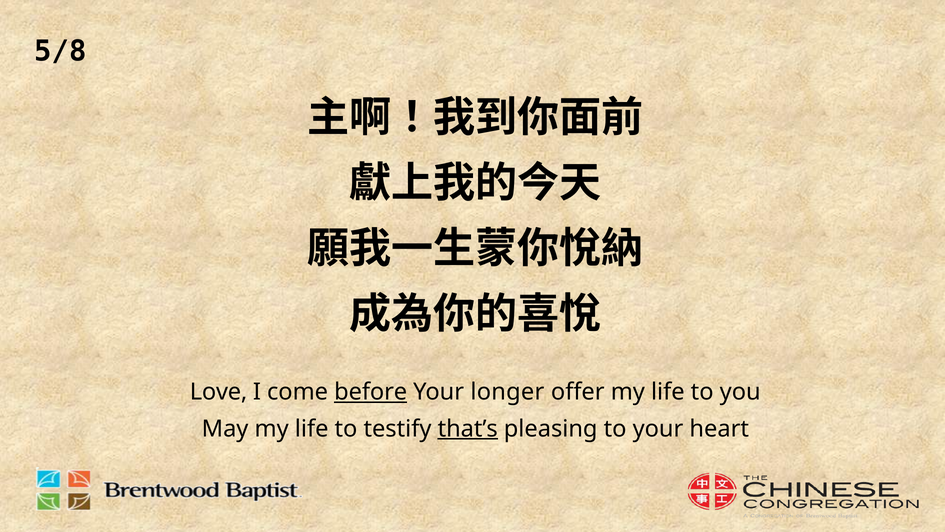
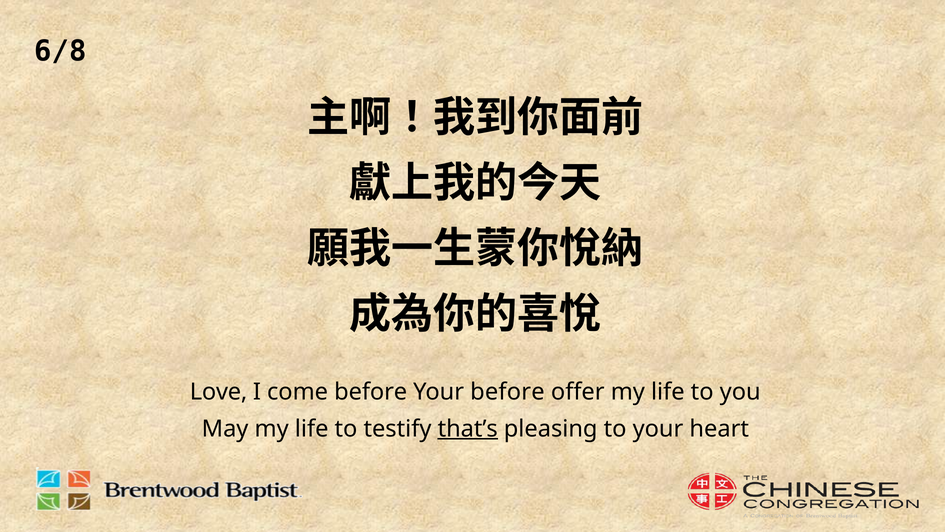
5/8: 5/8 -> 6/8
before at (371, 392) underline: present -> none
Your longer: longer -> before
